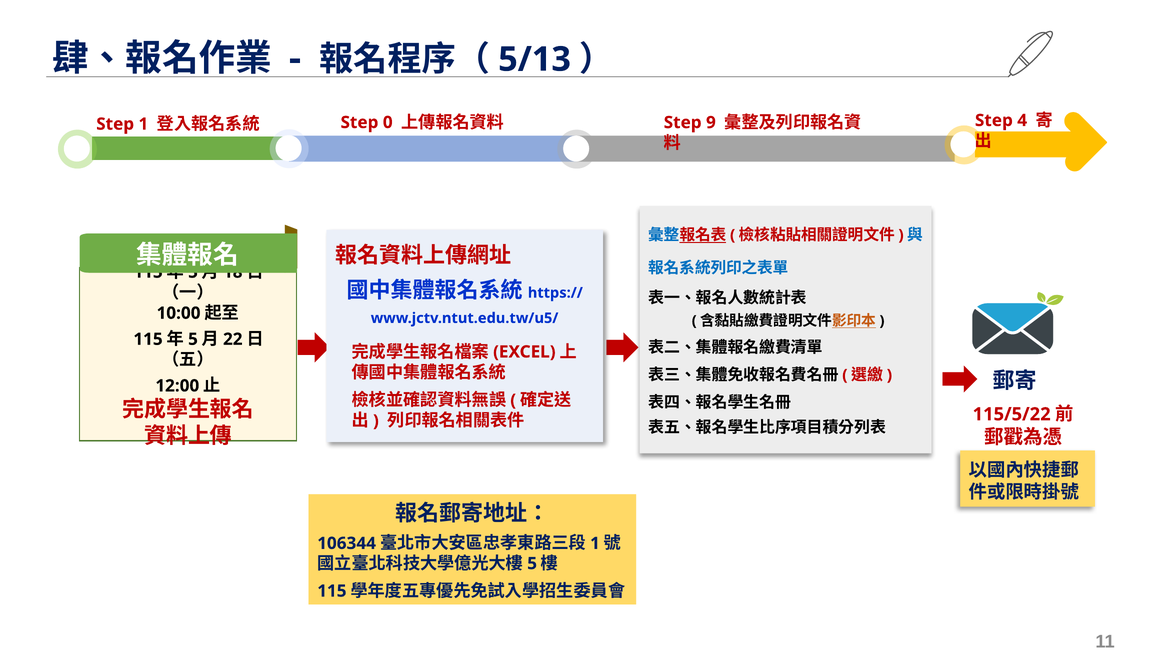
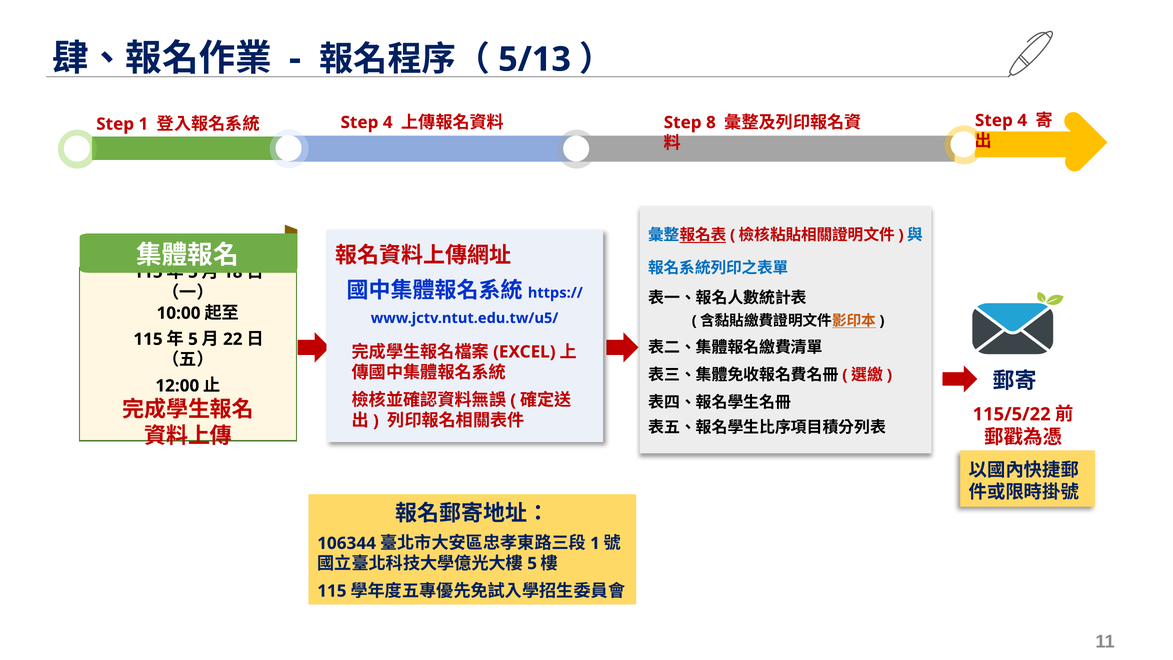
0 at (388, 122): 0 -> 4
9: 9 -> 8
